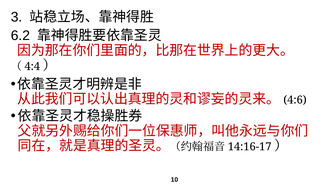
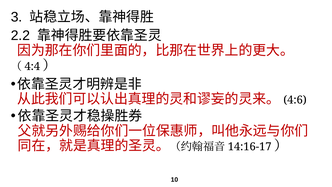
6.2: 6.2 -> 2.2
